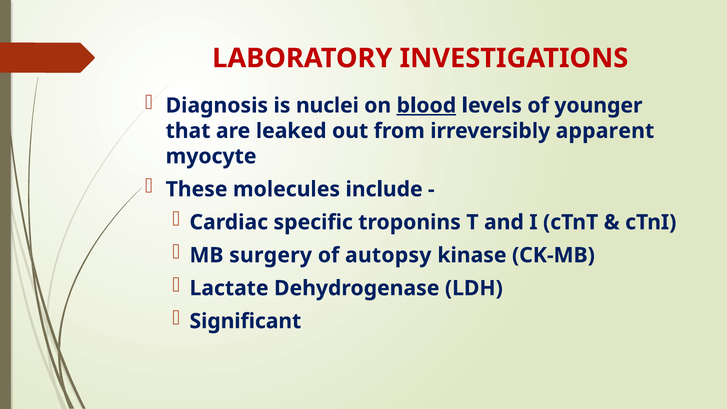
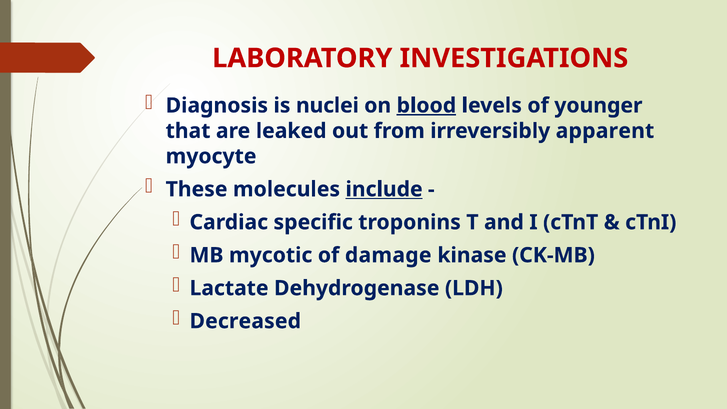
include underline: none -> present
surgery: surgery -> mycotic
autopsy: autopsy -> damage
Significant: Significant -> Decreased
